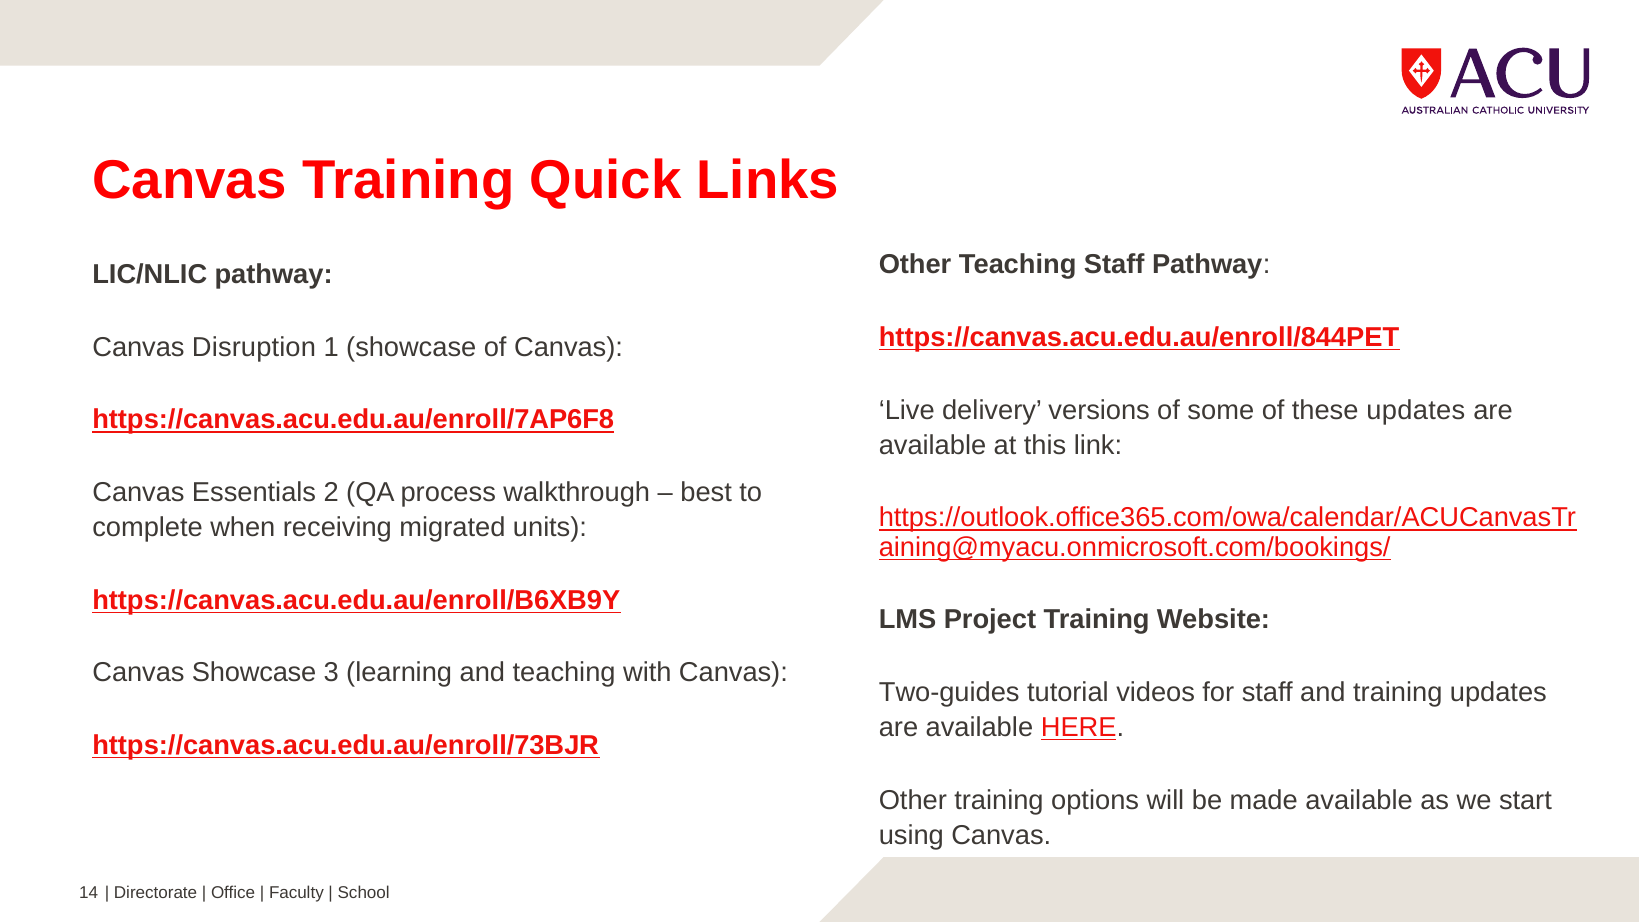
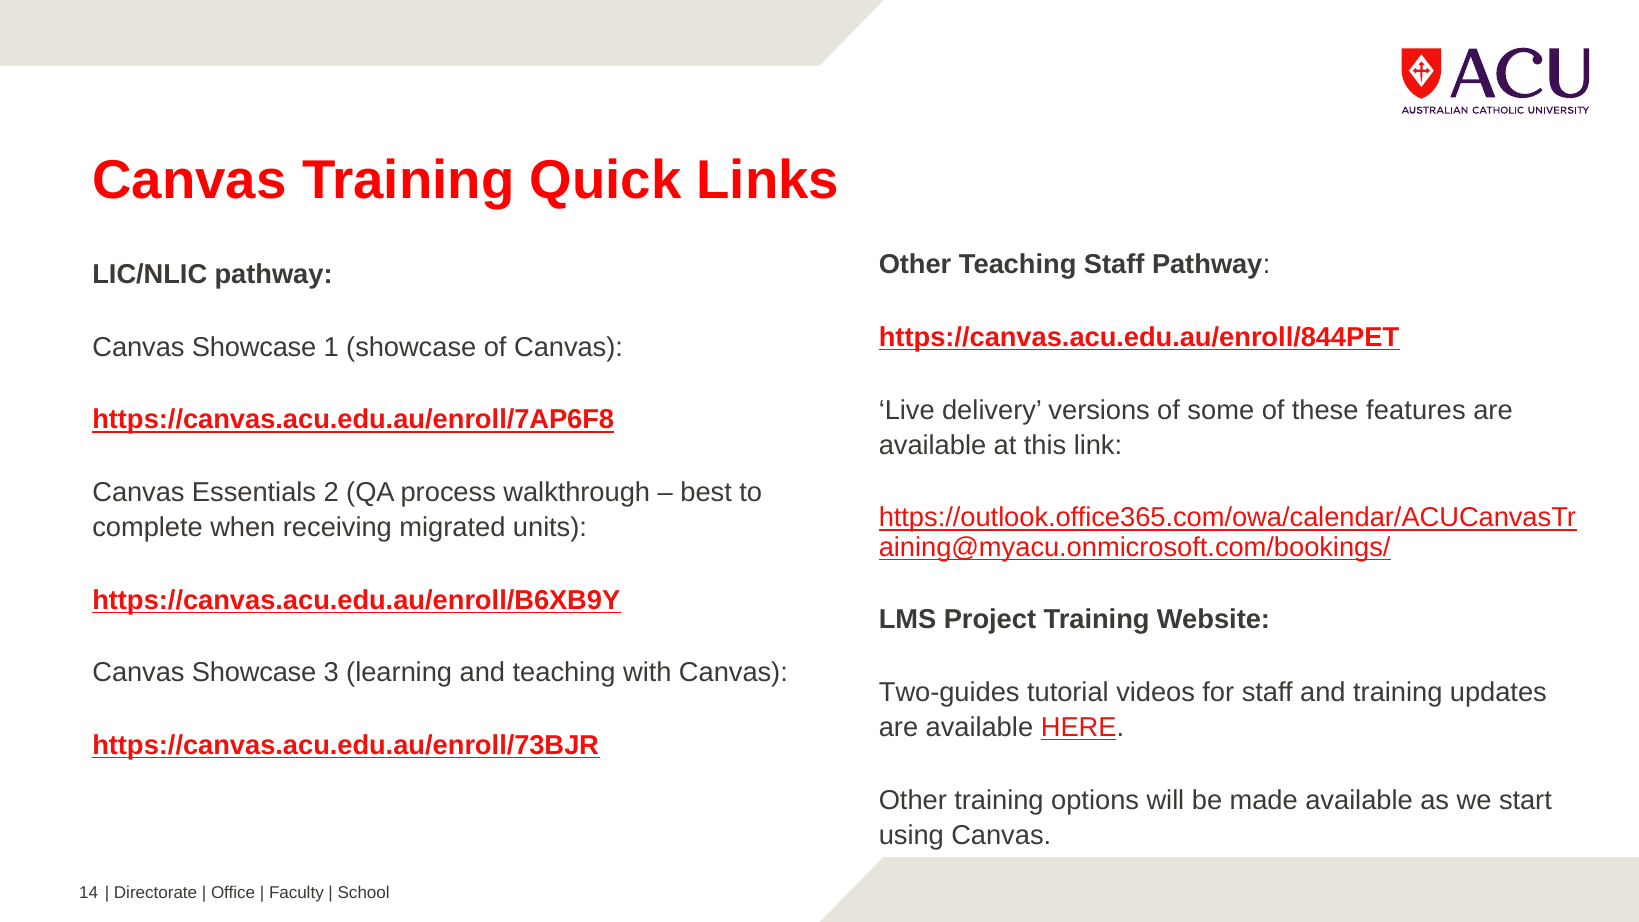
Disruption at (254, 347): Disruption -> Showcase
these updates: updates -> features
